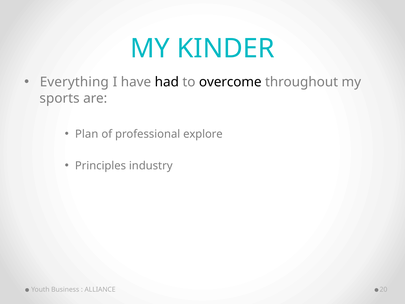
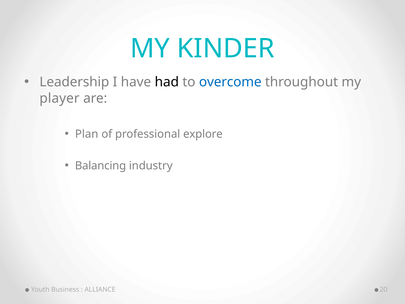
Everything: Everything -> Leadership
overcome colour: black -> blue
sports: sports -> player
Principles: Principles -> Balancing
